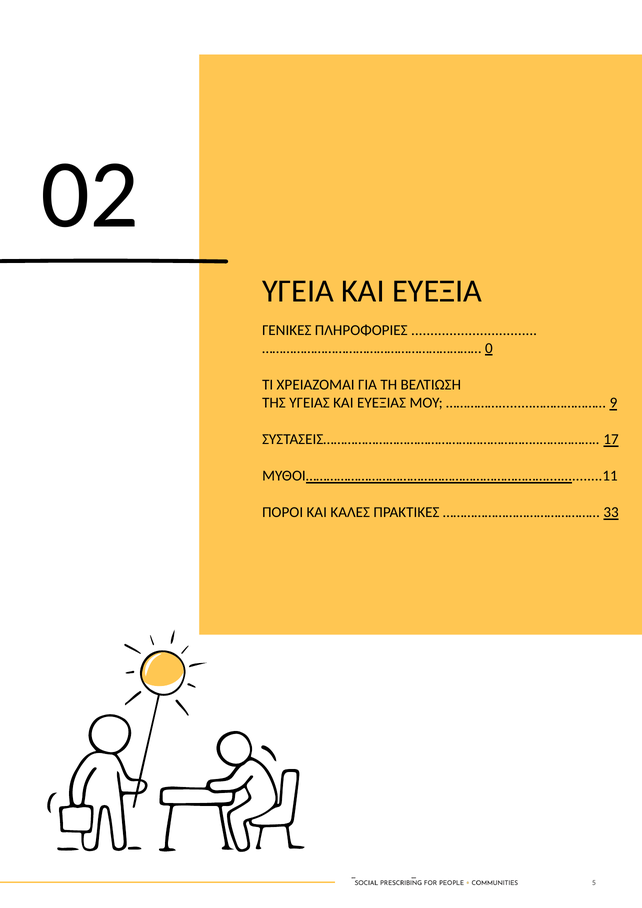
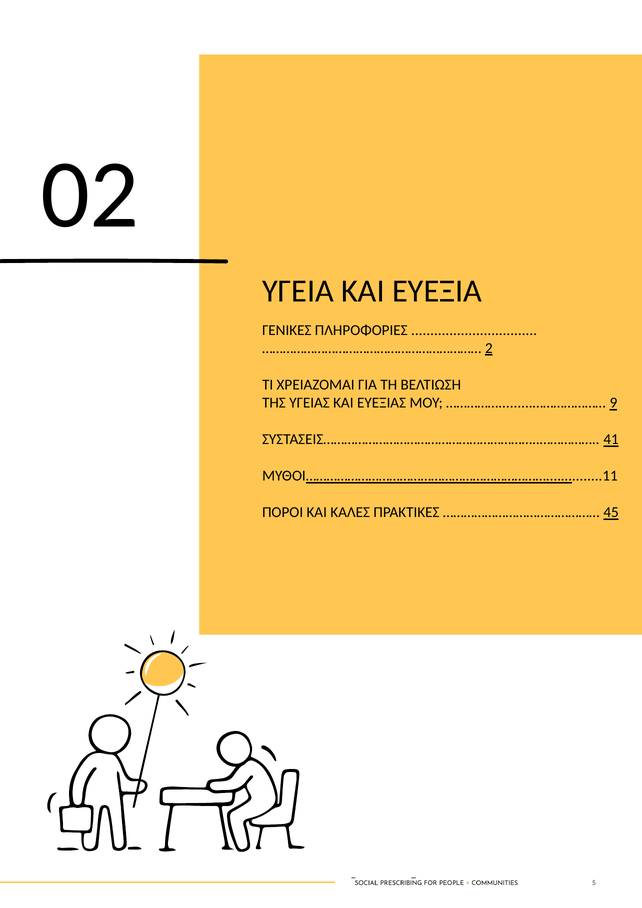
0: 0 -> 2
17: 17 -> 41
33: 33 -> 45
